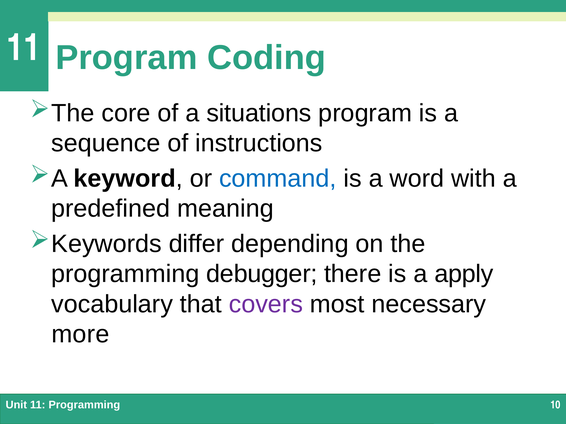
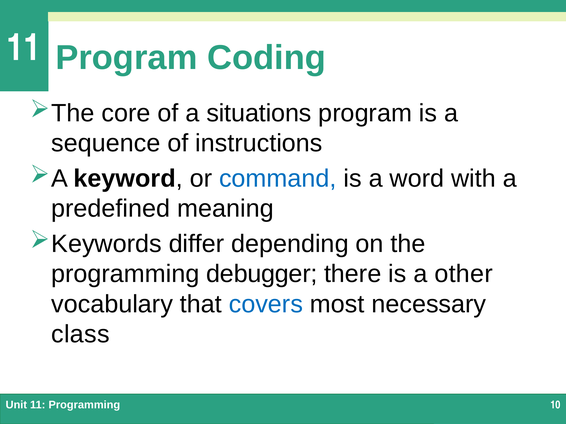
apply: apply -> other
covers colour: purple -> blue
more: more -> class
